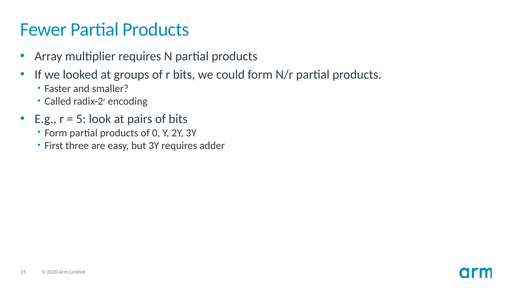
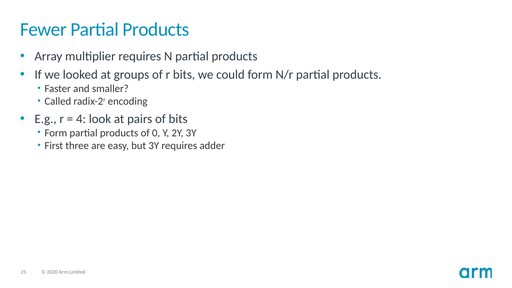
5: 5 -> 4
